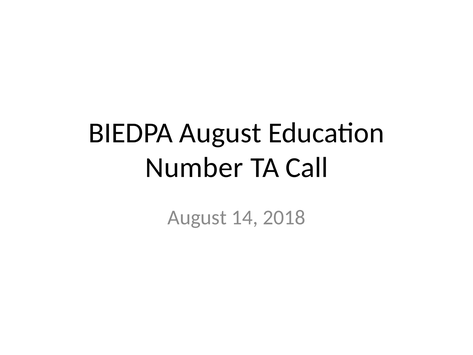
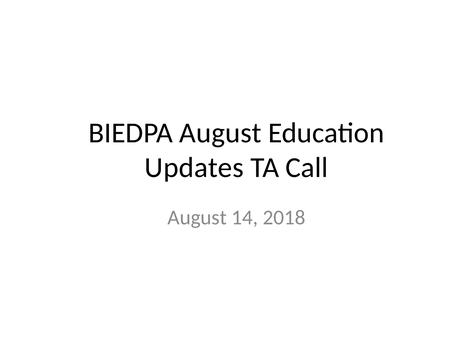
Number: Number -> Updates
